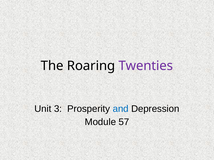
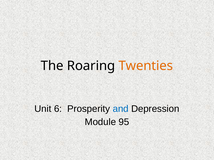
Twenties colour: purple -> orange
3: 3 -> 6
57: 57 -> 95
